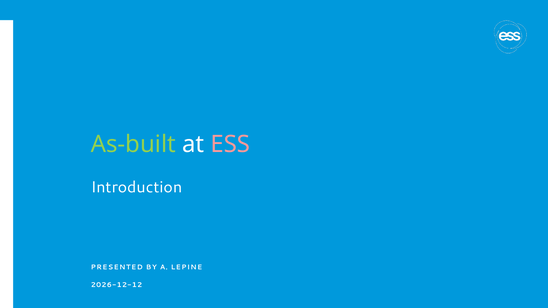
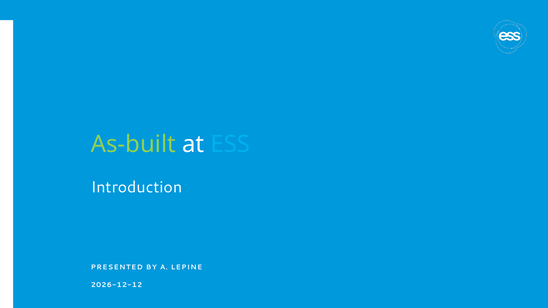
ESS colour: pink -> light blue
